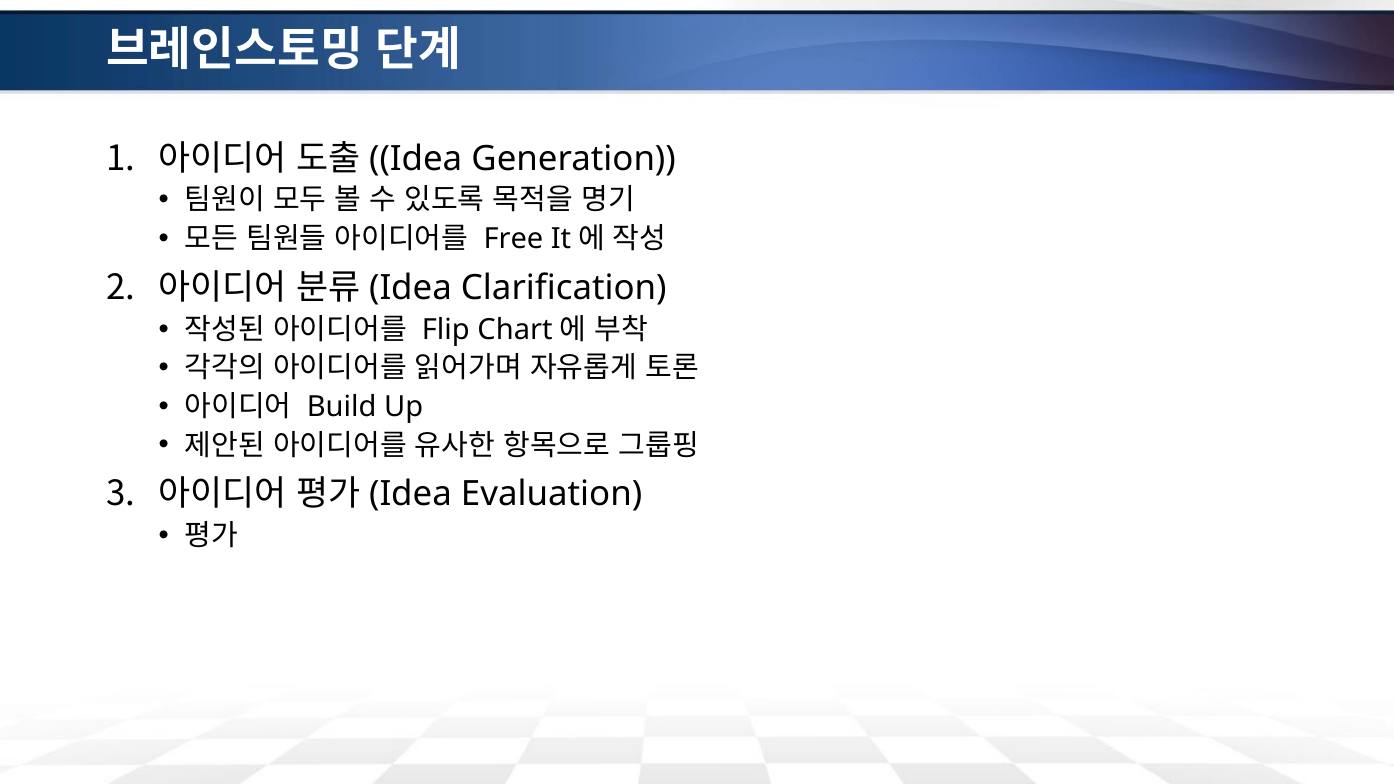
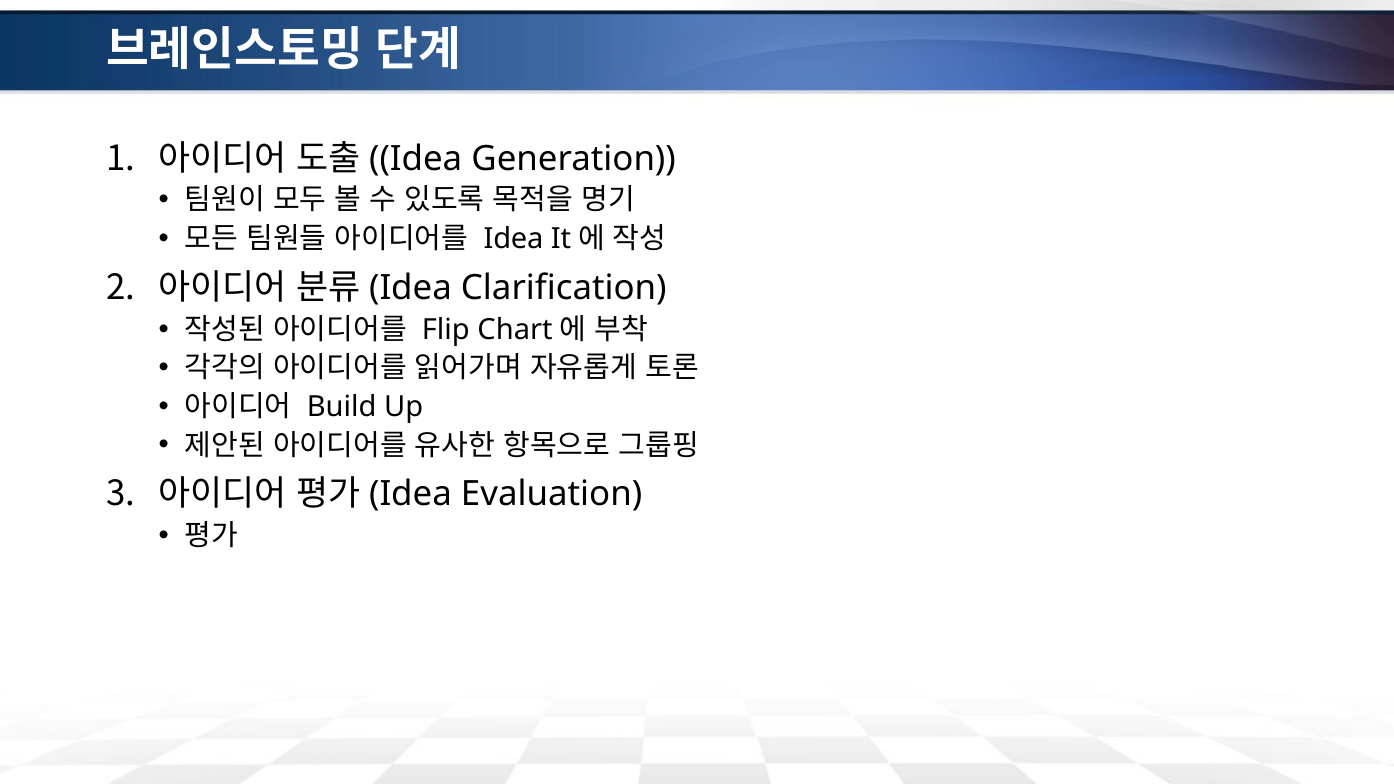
Free at (514, 239): Free -> Idea
